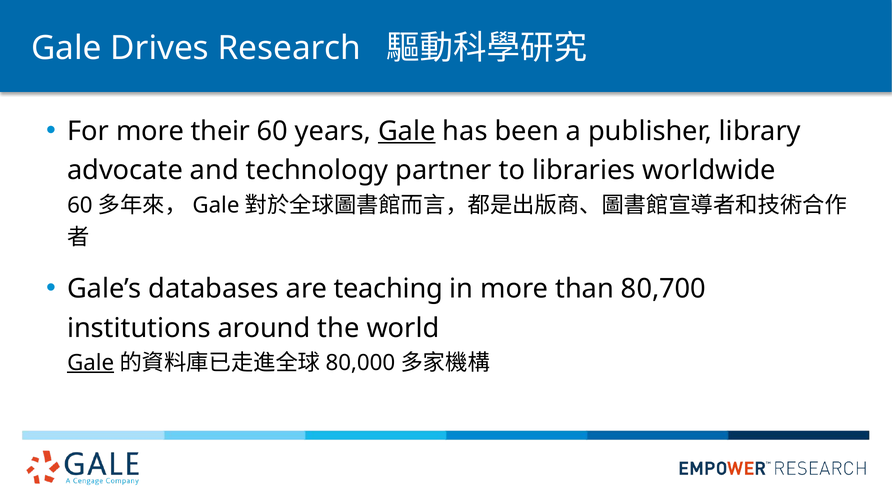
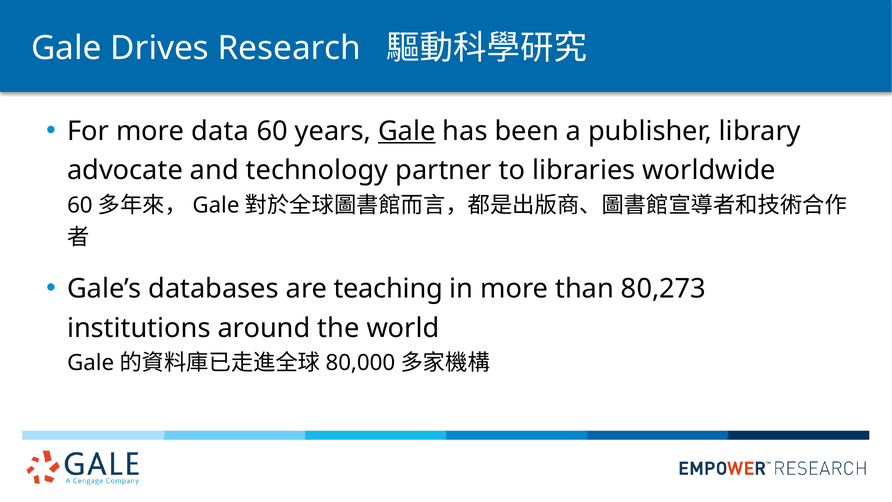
their: their -> data
80,700: 80,700 -> 80,273
Gale at (91, 363) underline: present -> none
